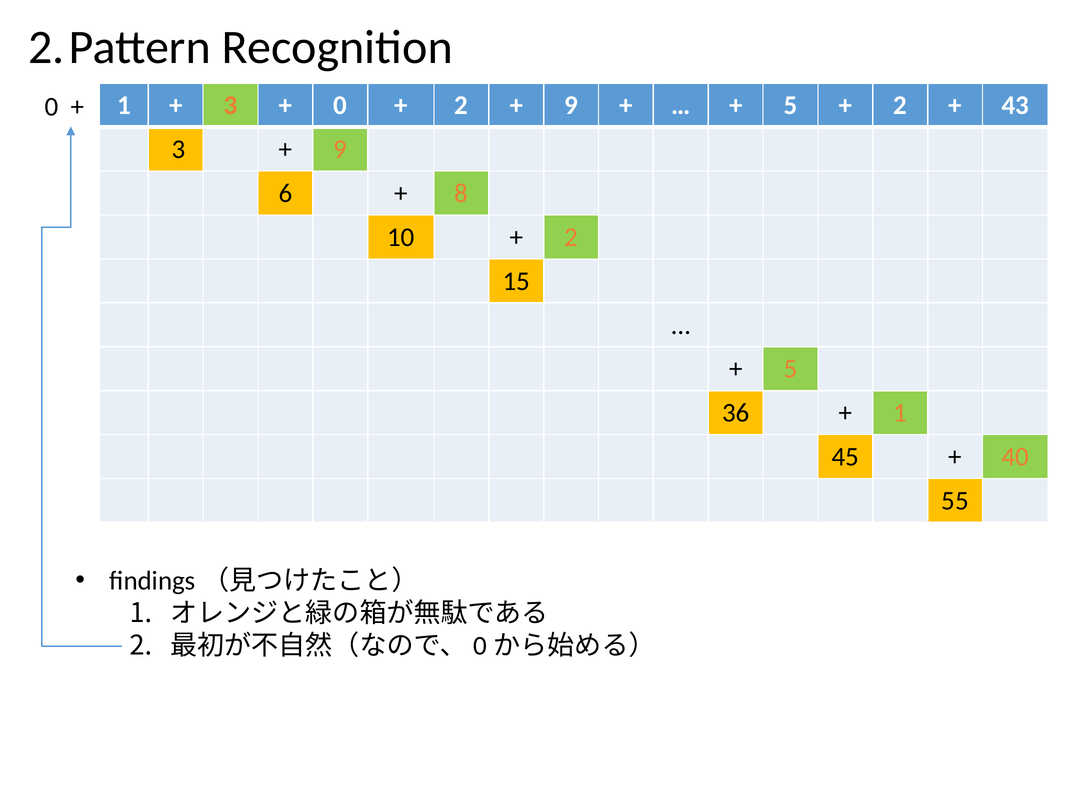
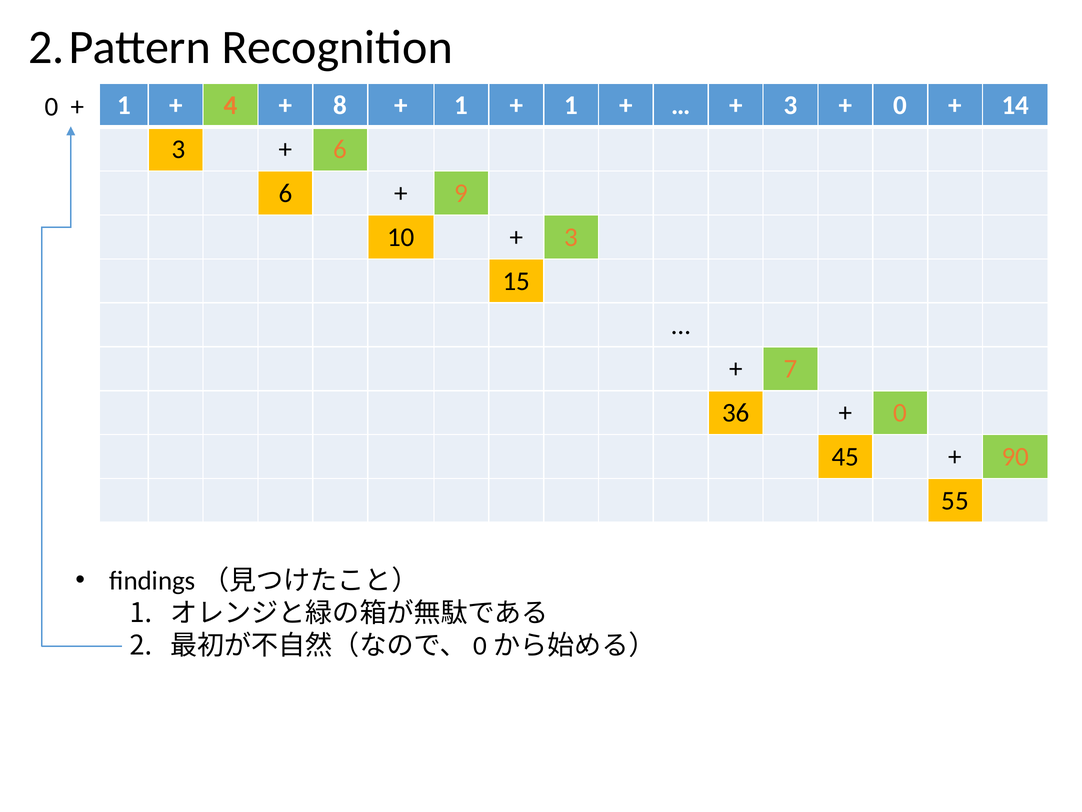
3 at (231, 105): 3 -> 4
0 at (340, 105): 0 -> 8
2 at (461, 105): 2 -> 1
9 at (571, 105): 9 -> 1
5 at (791, 105): 5 -> 3
2 at (900, 105): 2 -> 0
43: 43 -> 14
9 at (340, 149): 9 -> 6
8: 8 -> 9
2 at (571, 237): 2 -> 3
5 at (791, 369): 5 -> 7
1 at (900, 413): 1 -> 0
40: 40 -> 90
